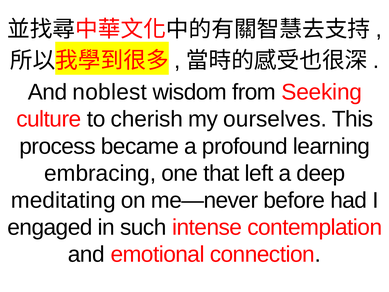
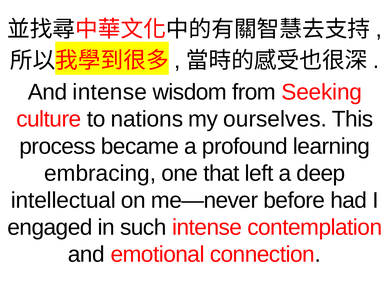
And noblest: noblest -> intense
cherish: cherish -> nations
meditating: meditating -> intellectual
